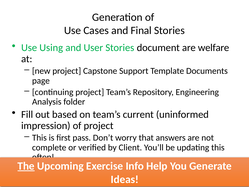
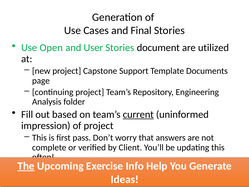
Using: Using -> Open
welfare: welfare -> utilized
current underline: none -> present
